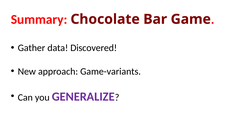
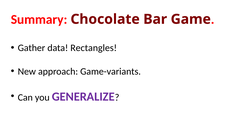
Discovered: Discovered -> Rectangles
